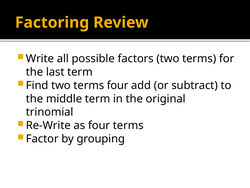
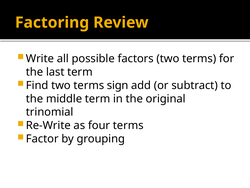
terms four: four -> sign
